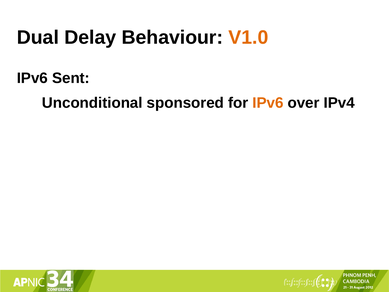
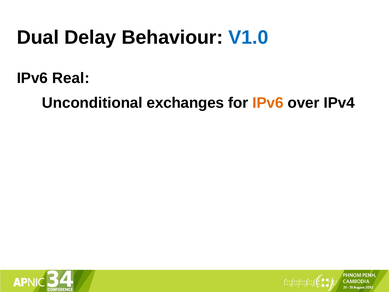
V1.0 colour: orange -> blue
Sent: Sent -> Real
sponsored: sponsored -> exchanges
